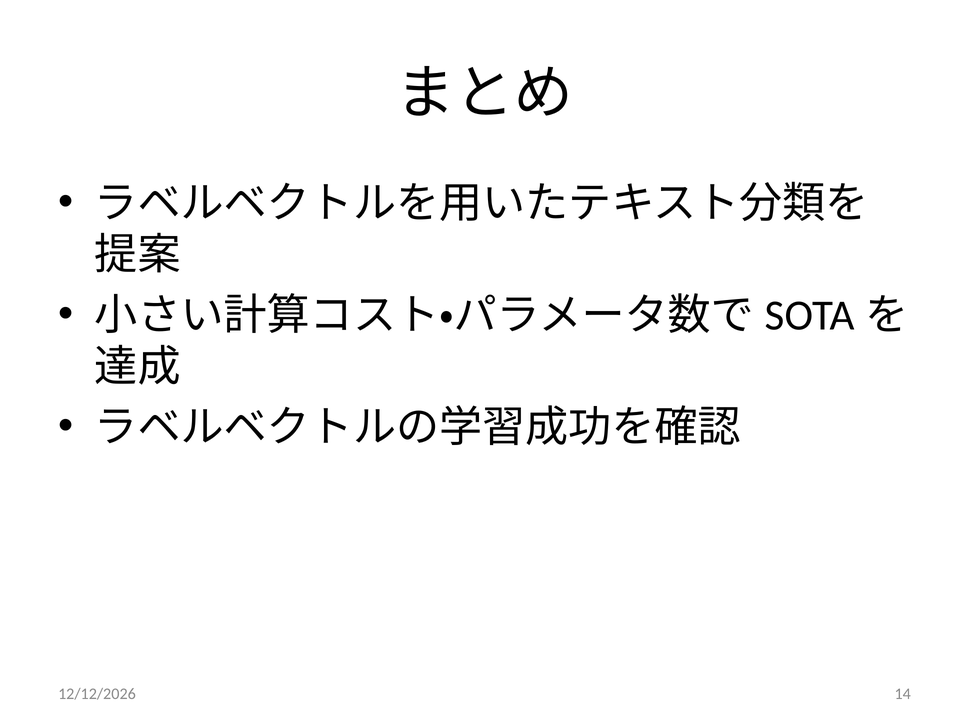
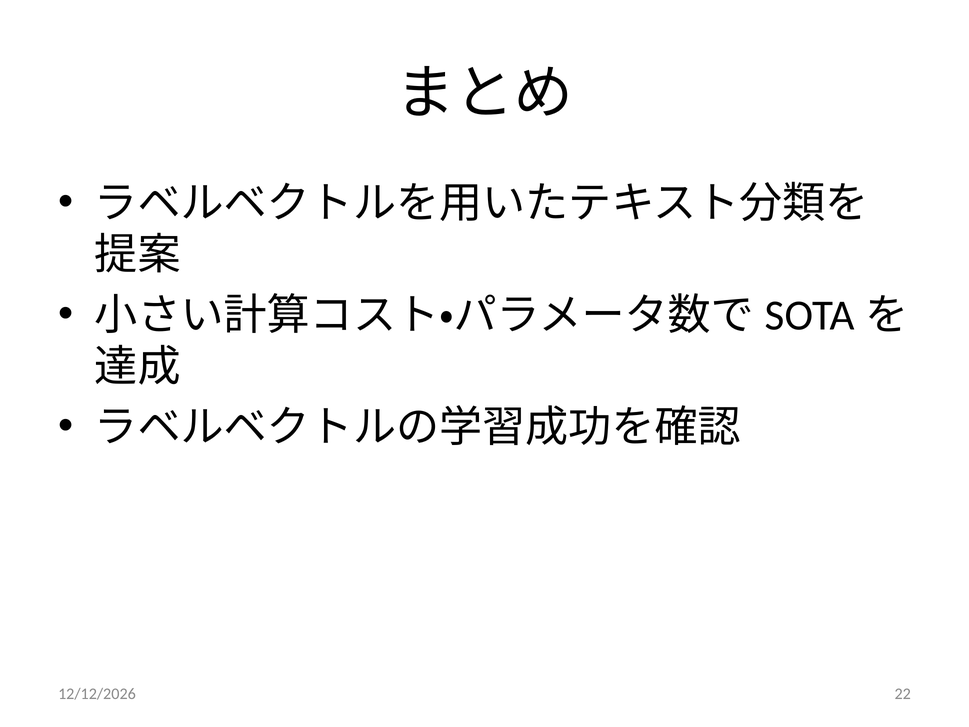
14: 14 -> 22
